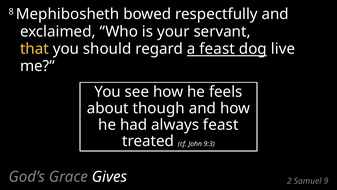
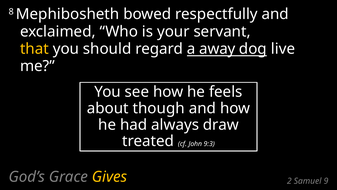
a feast: feast -> away
always feast: feast -> draw
Gives colour: white -> yellow
